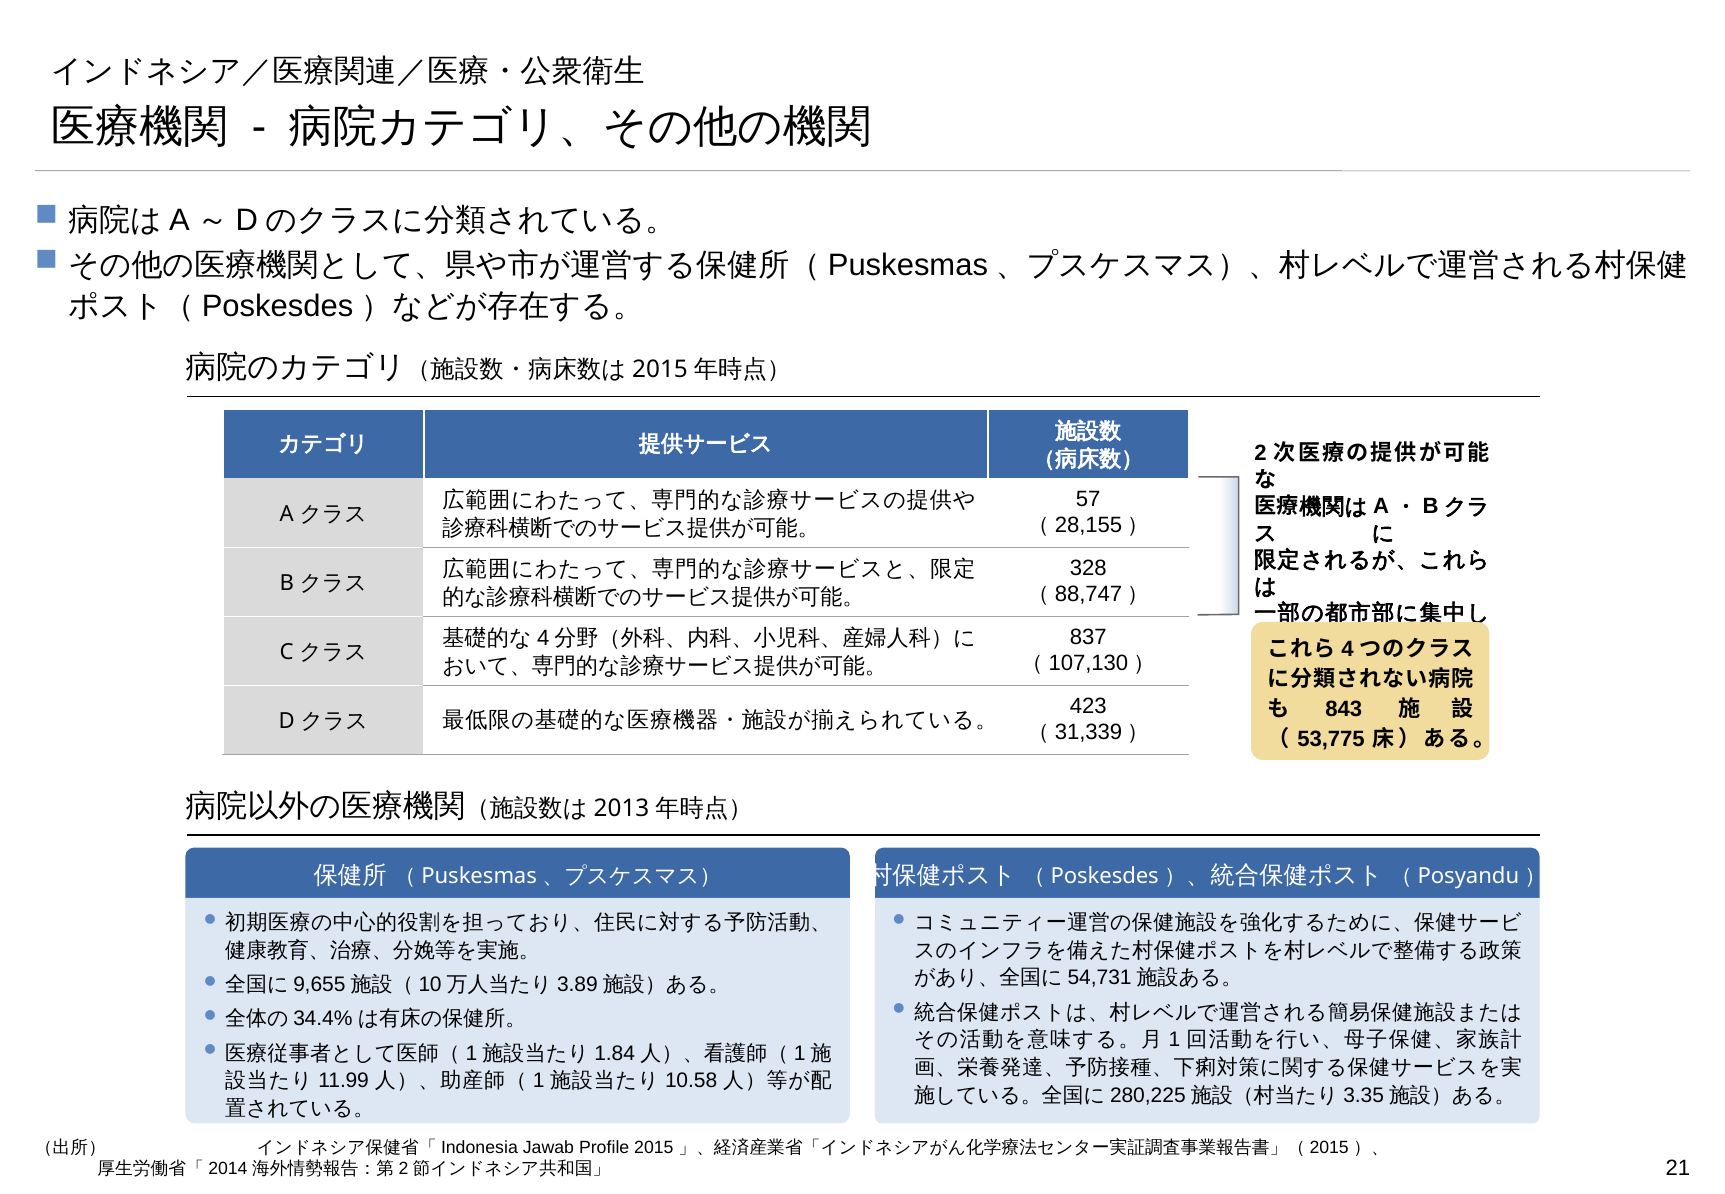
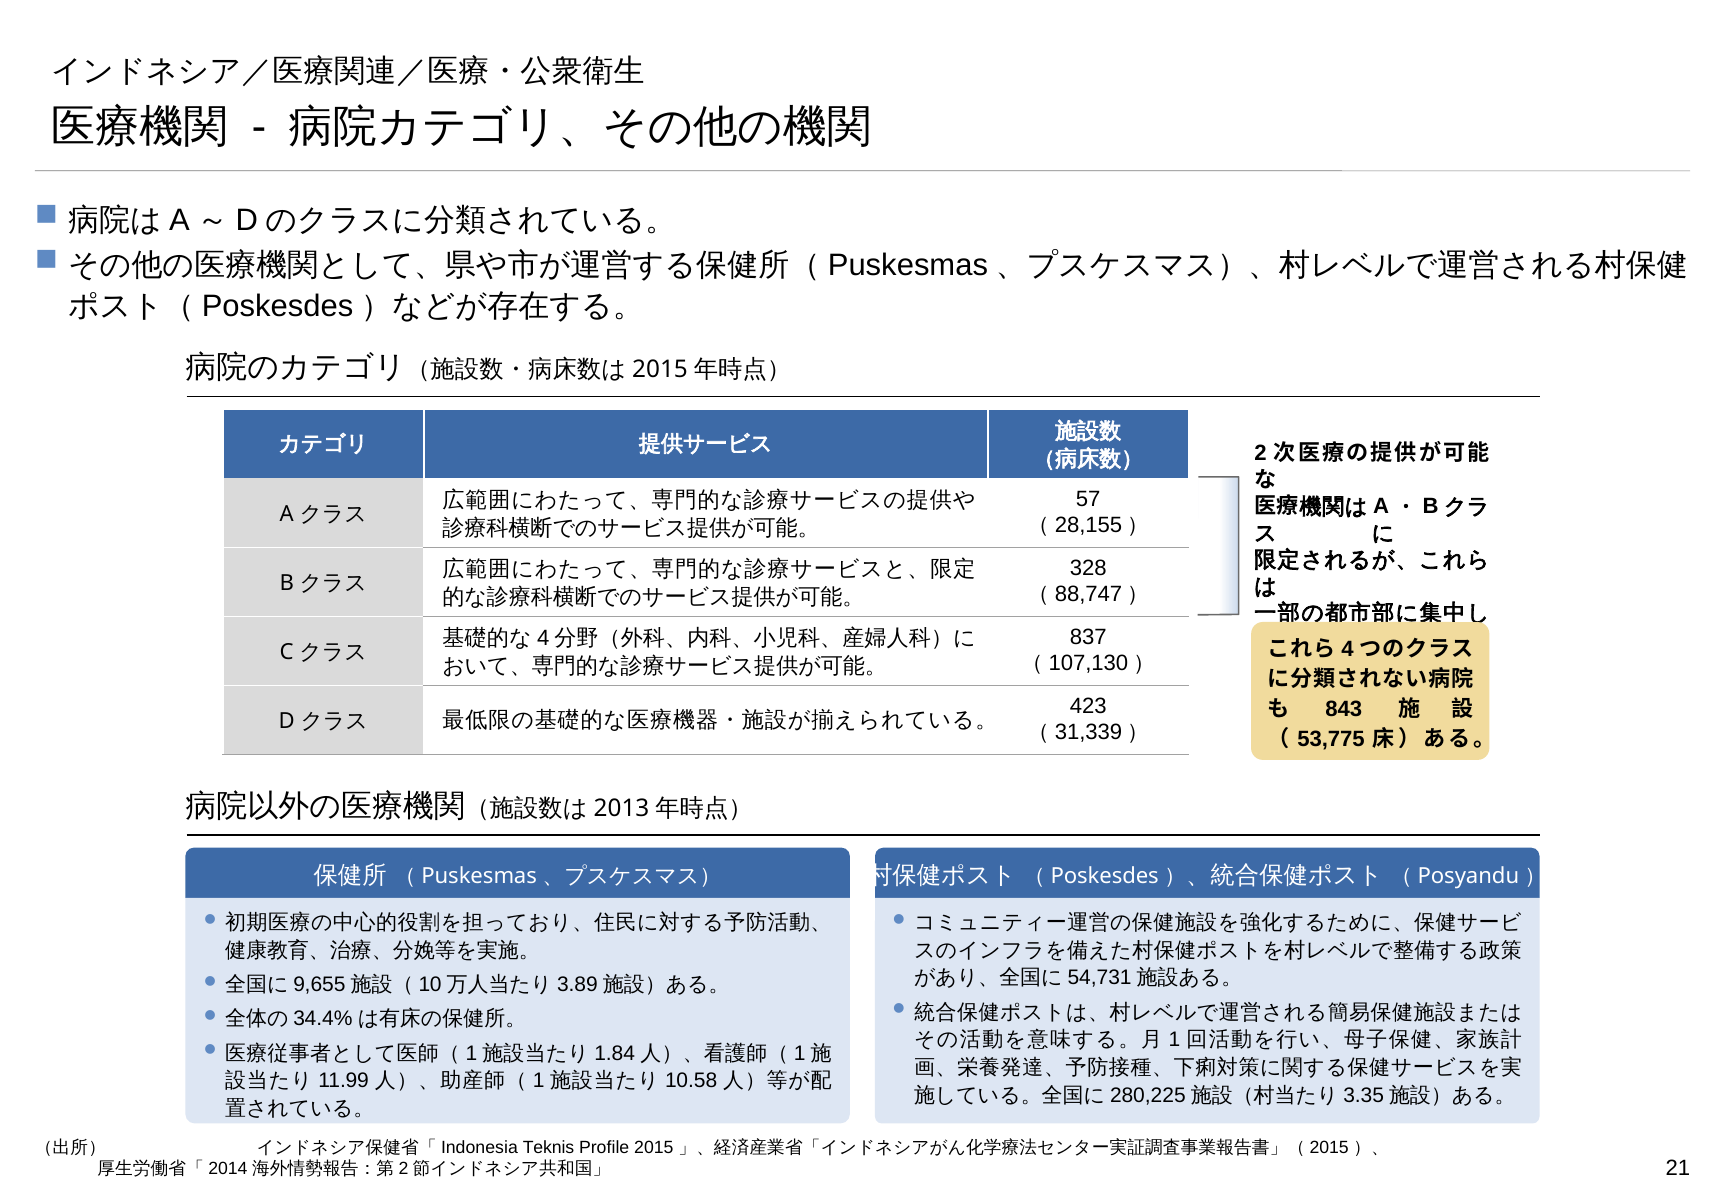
Jawab: Jawab -> Teknis
